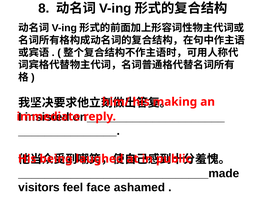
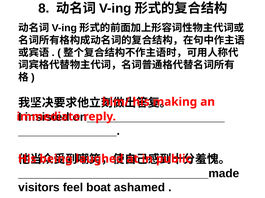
face: face -> boat
